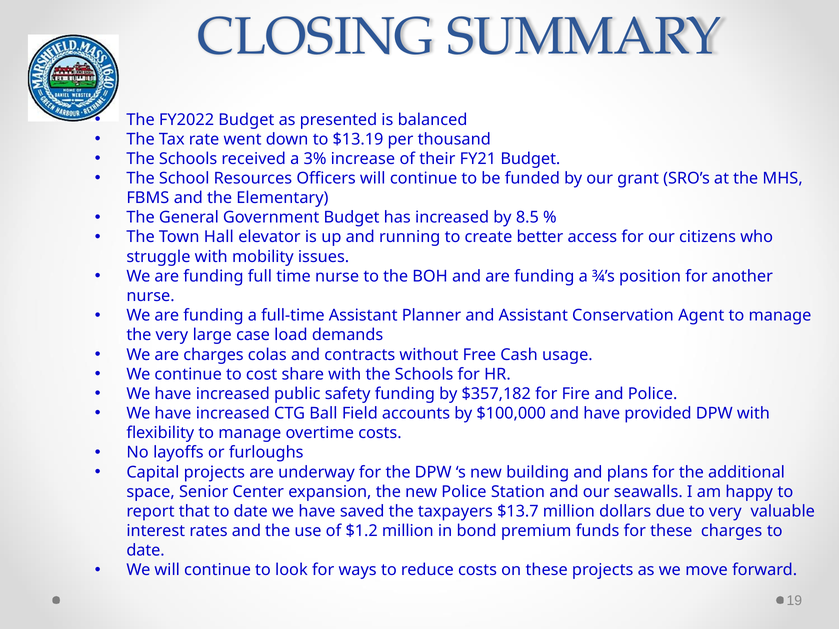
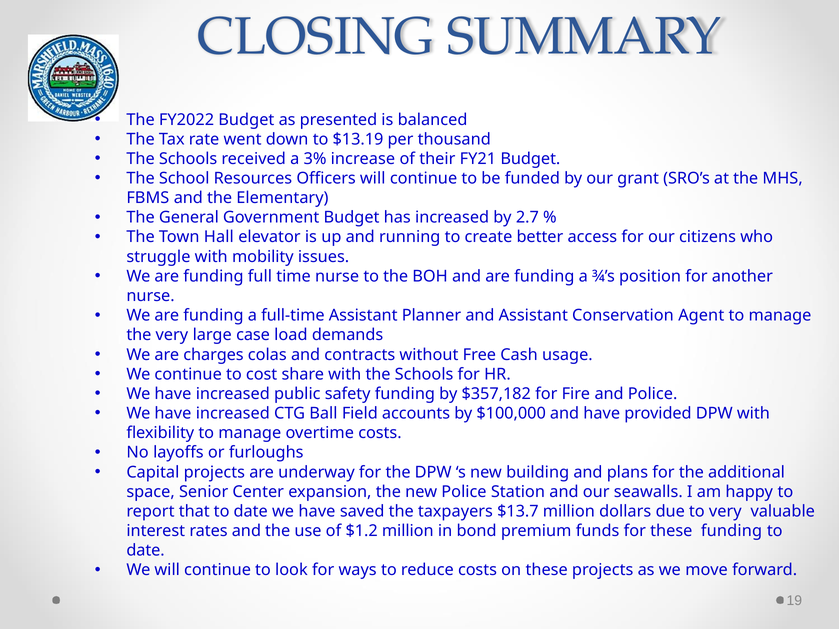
8.5: 8.5 -> 2.7
these charges: charges -> funding
